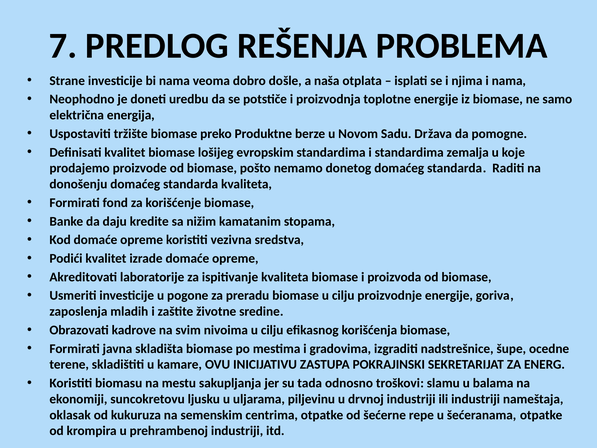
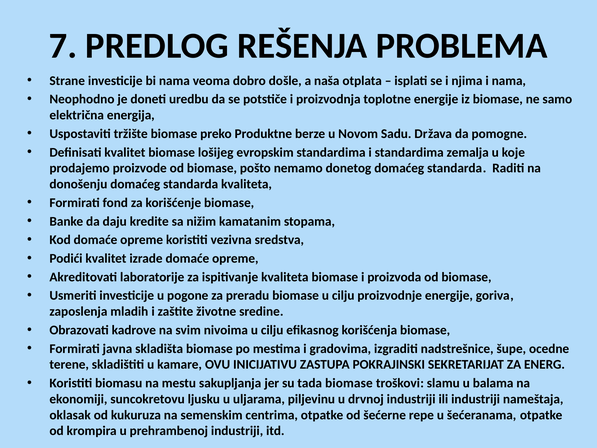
tada odnosno: odnosno -> biomase
